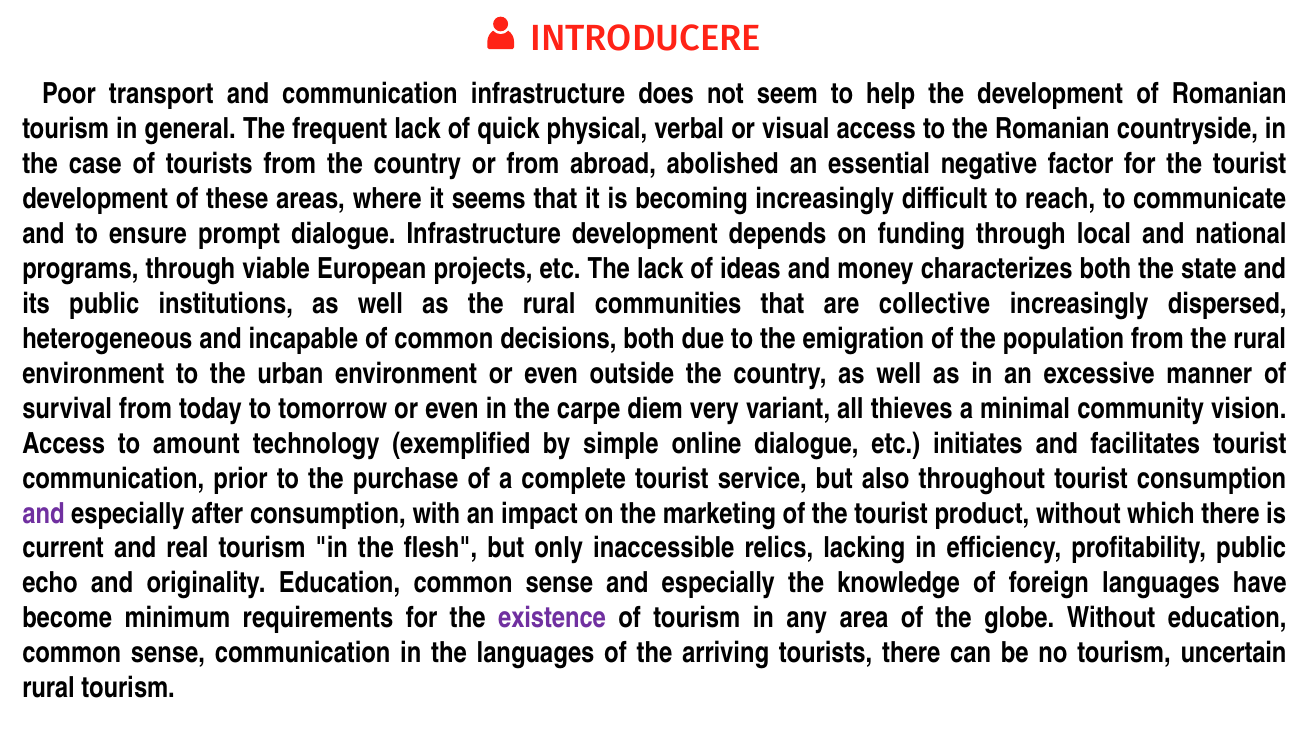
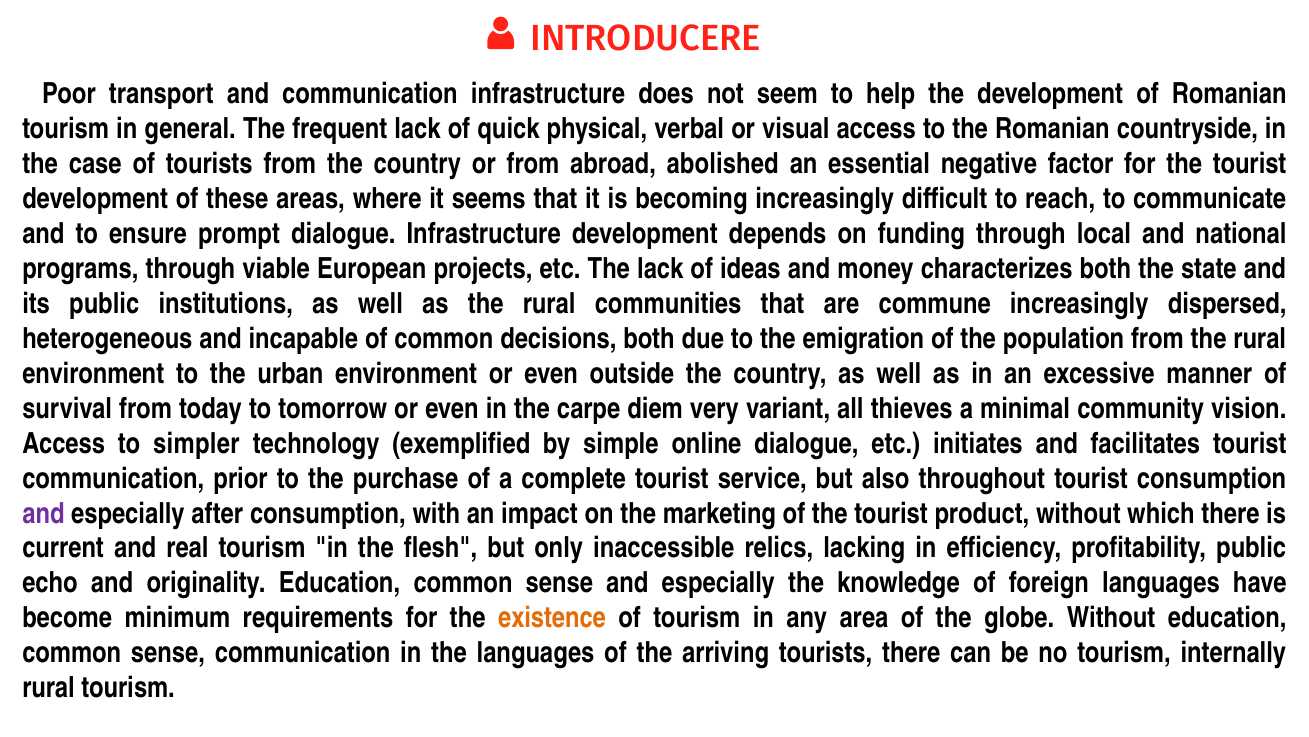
collective: collective -> commune
amount: amount -> simpler
existence colour: purple -> orange
uncertain: uncertain -> internally
